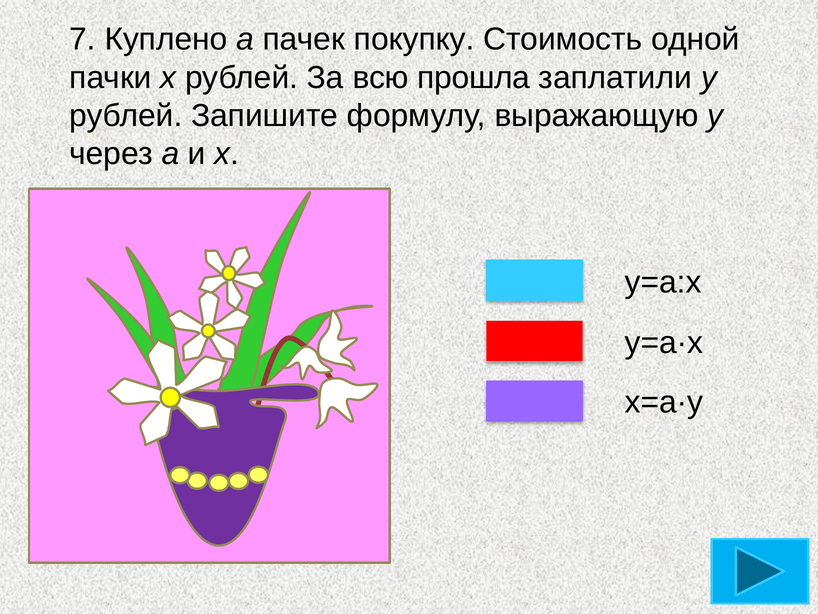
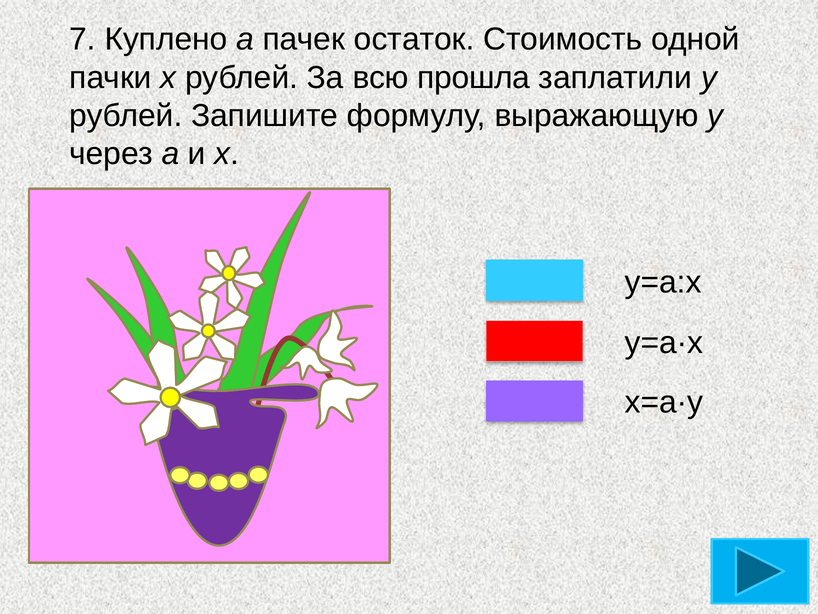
покупку: покупку -> остаток
